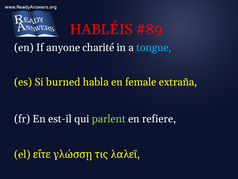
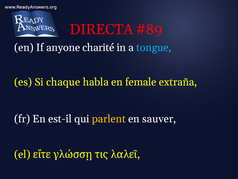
HABLÉIS: HABLÉIS -> DIRECTA
burned: burned -> chaque
parlent colour: light green -> yellow
refiere: refiere -> sauver
